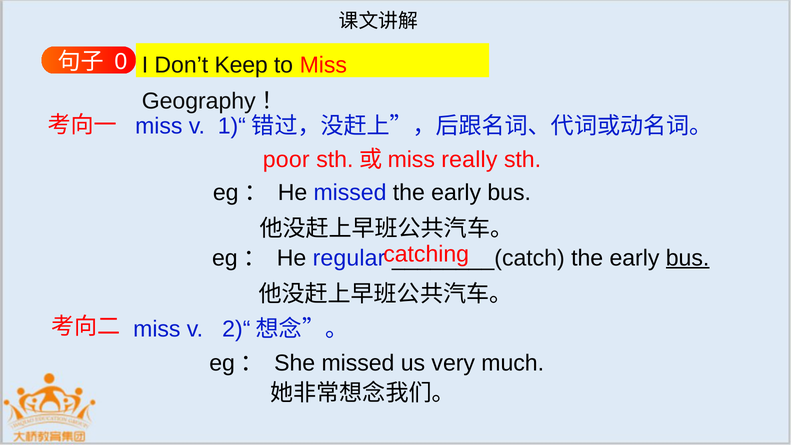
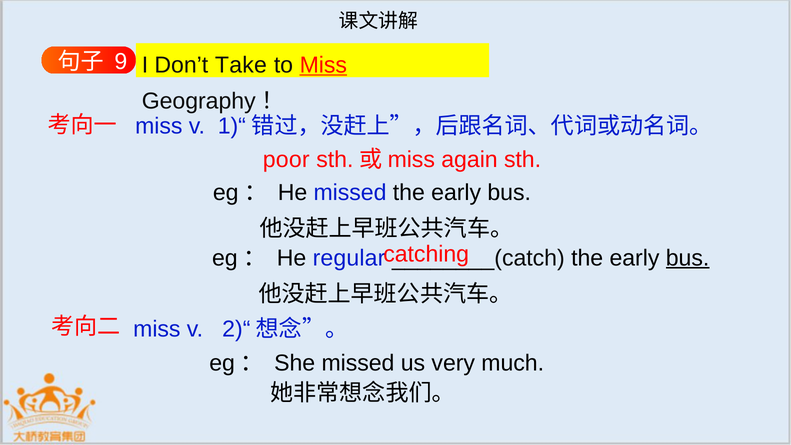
0: 0 -> 9
Keep: Keep -> Take
Miss at (323, 65) underline: none -> present
really: really -> again
